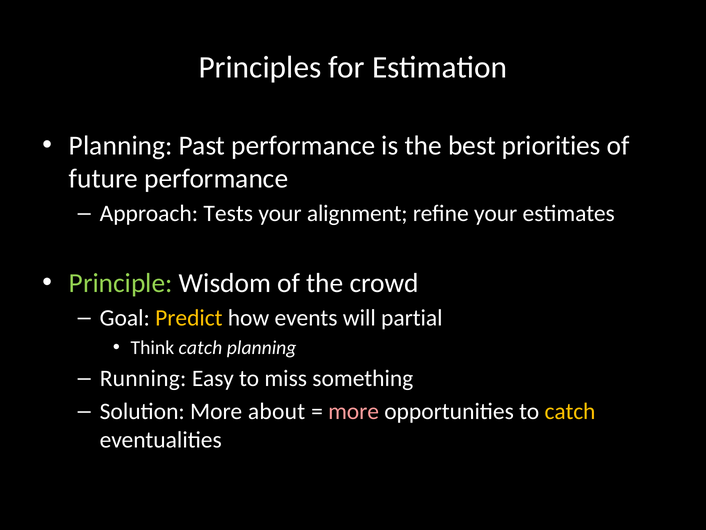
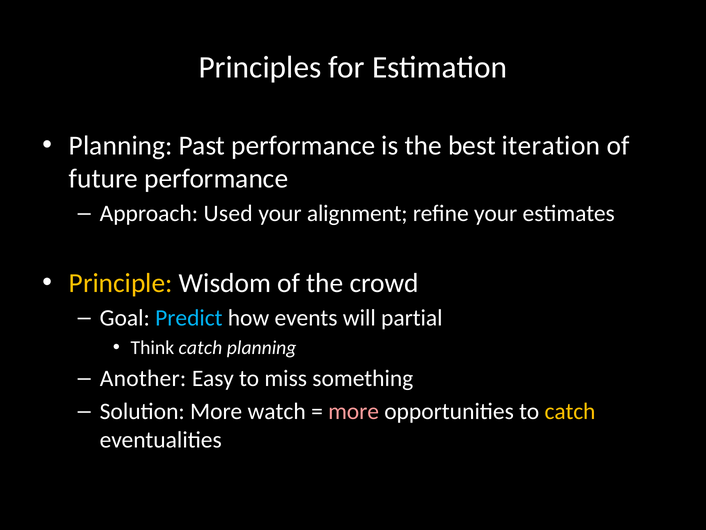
priorities: priorities -> iteration
Tests: Tests -> Used
Principle colour: light green -> yellow
Predict colour: yellow -> light blue
Running: Running -> Another
about: about -> watch
